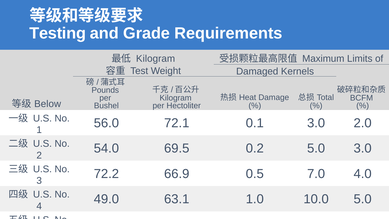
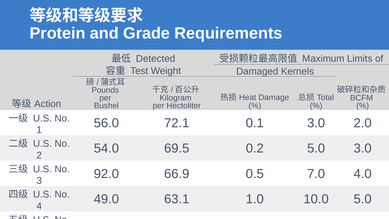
Testing: Testing -> Protein
Kilogram at (156, 59): Kilogram -> Detected
Below: Below -> Action
72.2: 72.2 -> 92.0
